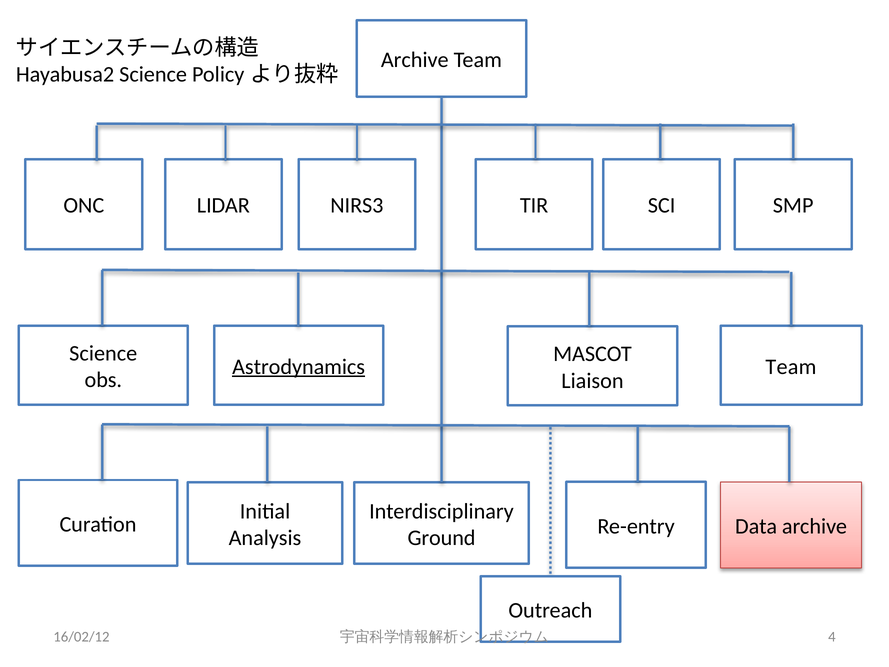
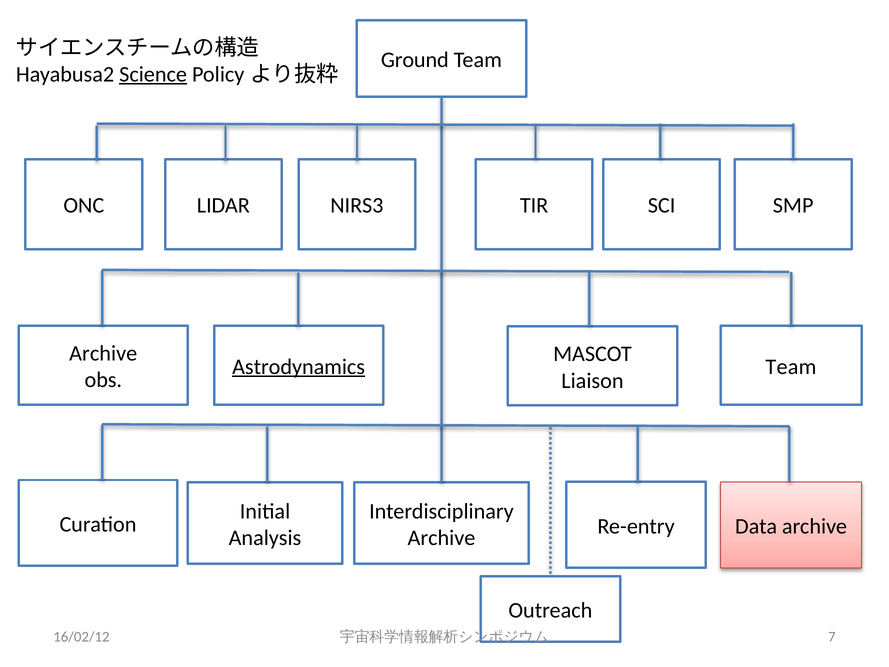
Archive at (415, 60): Archive -> Ground
Science at (153, 74) underline: none -> present
Science at (103, 353): Science -> Archive
Ground at (442, 538): Ground -> Archive
4: 4 -> 7
